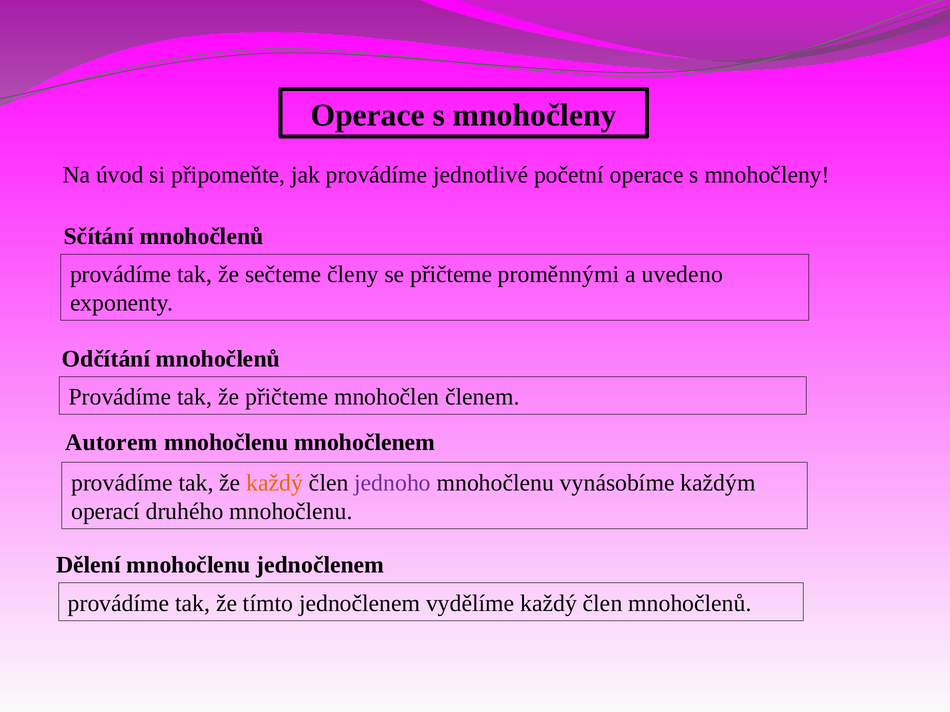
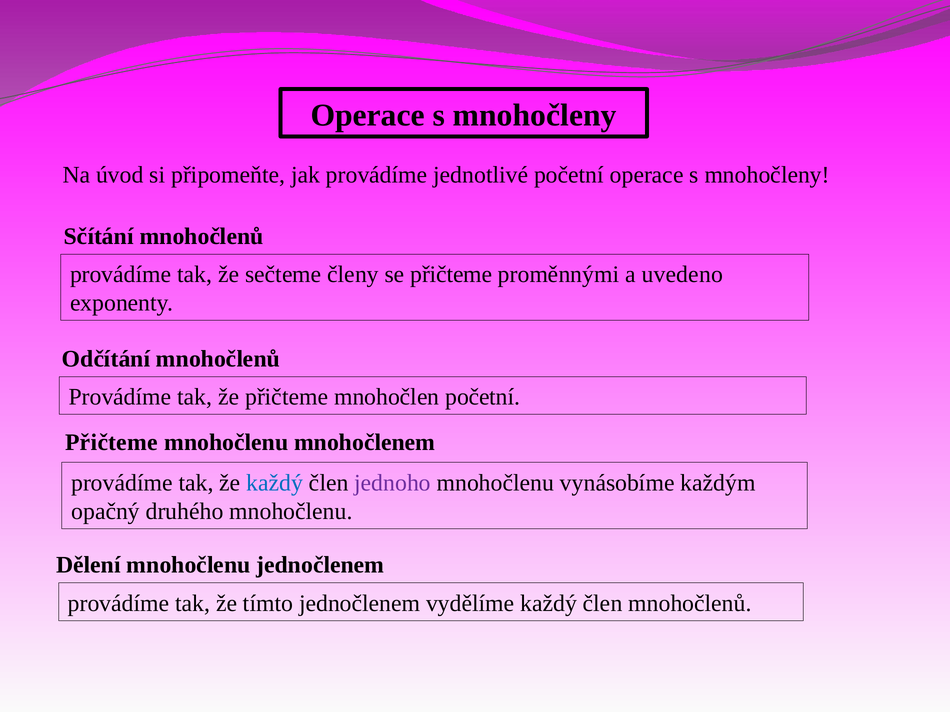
mnohočlen členem: členem -> početní
Autorem at (111, 443): Autorem -> Přičteme
každý at (275, 483) colour: orange -> blue
operací: operací -> opačný
